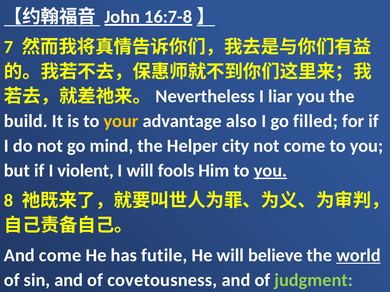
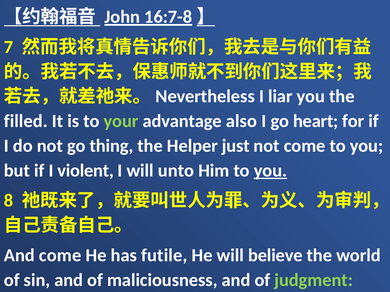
build: build -> filled
your colour: yellow -> light green
filled: filled -> heart
mind: mind -> thing
city: city -> just
fools: fools -> unto
world underline: present -> none
covetousness: covetousness -> maliciousness
